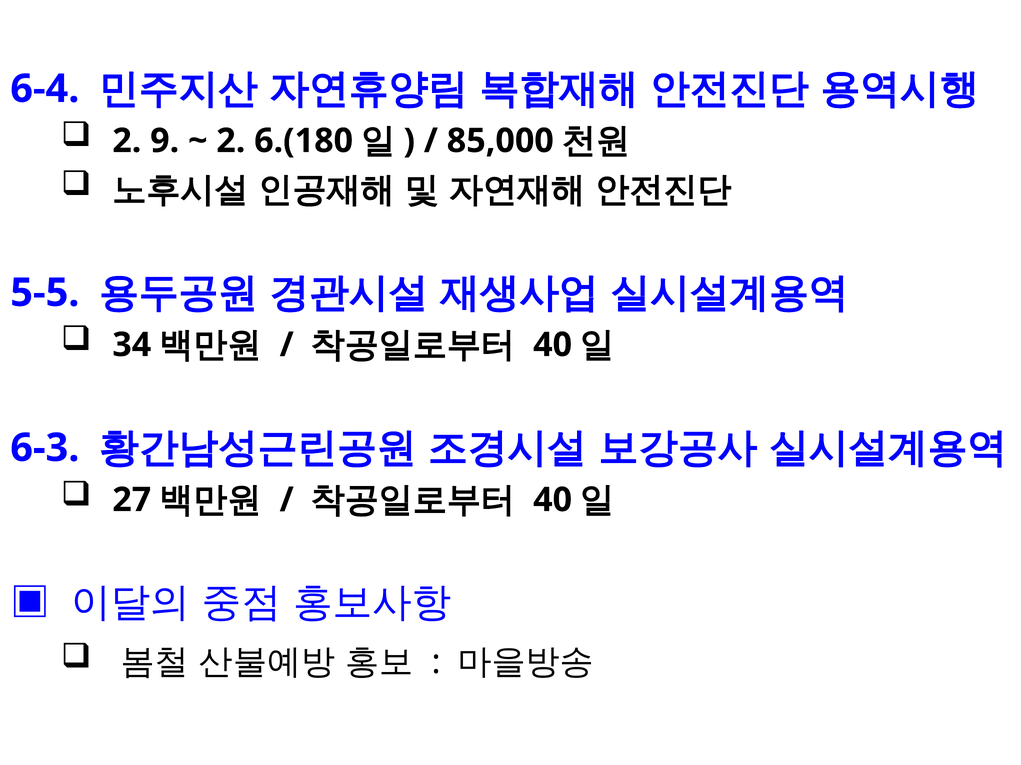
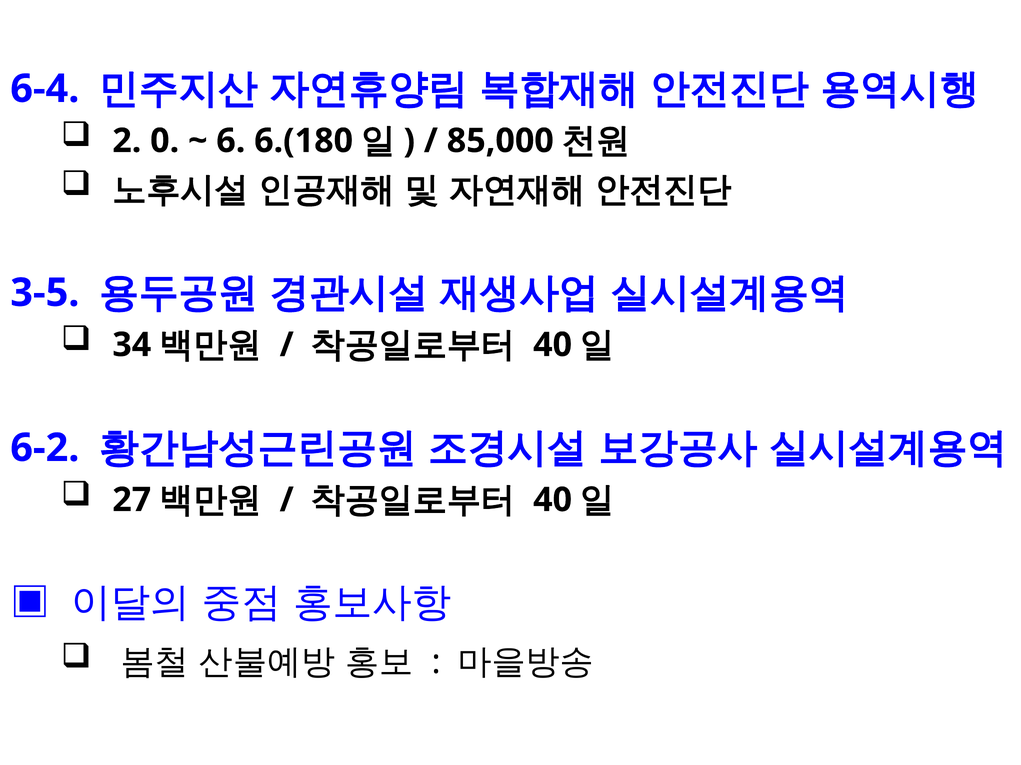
9: 9 -> 0
2 at (231, 141): 2 -> 6
5-5: 5-5 -> 3-5
6-3: 6-3 -> 6-2
